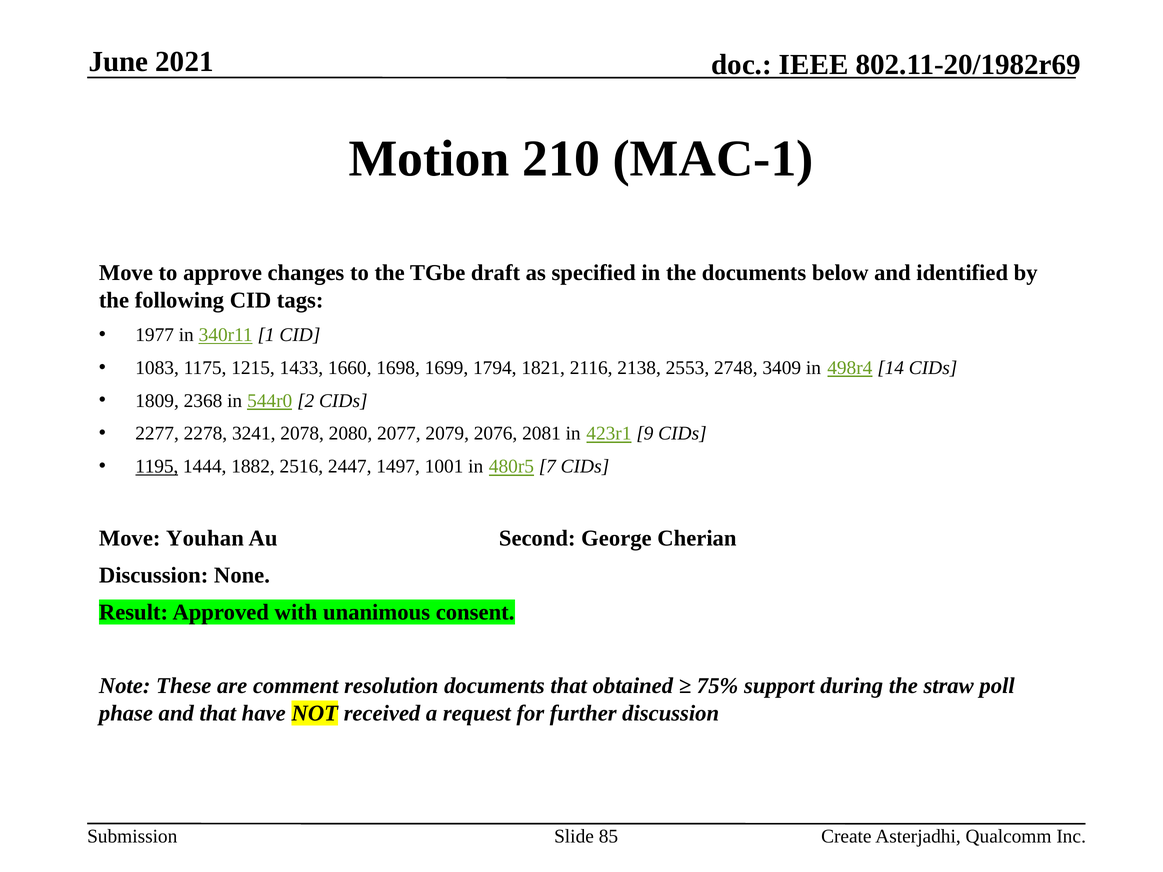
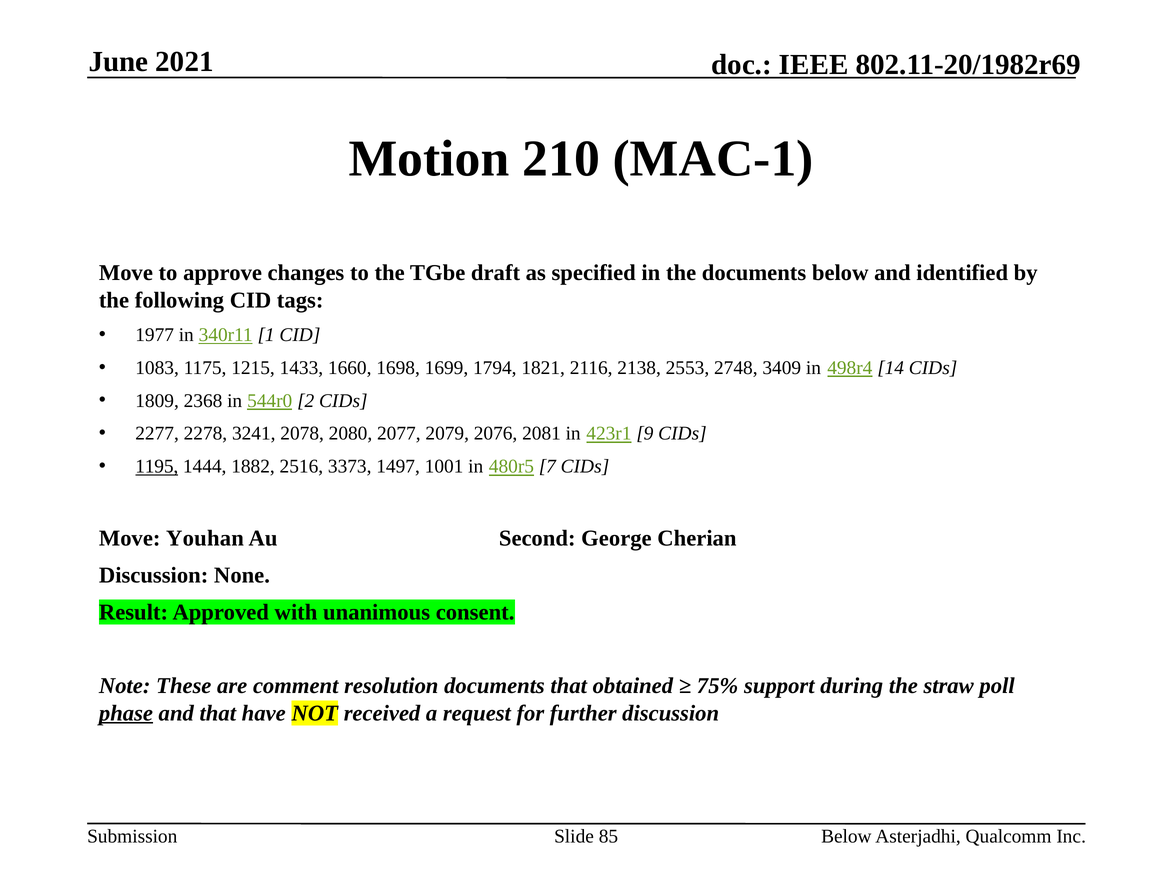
2447: 2447 -> 3373
phase underline: none -> present
Create at (846, 837): Create -> Below
